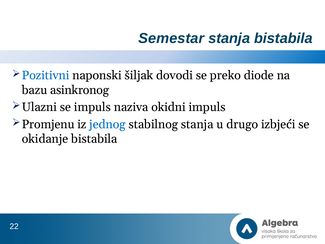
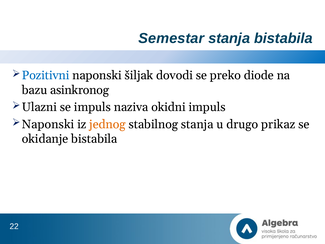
Promjenu at (48, 124): Promjenu -> Naponski
jednog colour: blue -> orange
izbjeći: izbjeći -> prikaz
